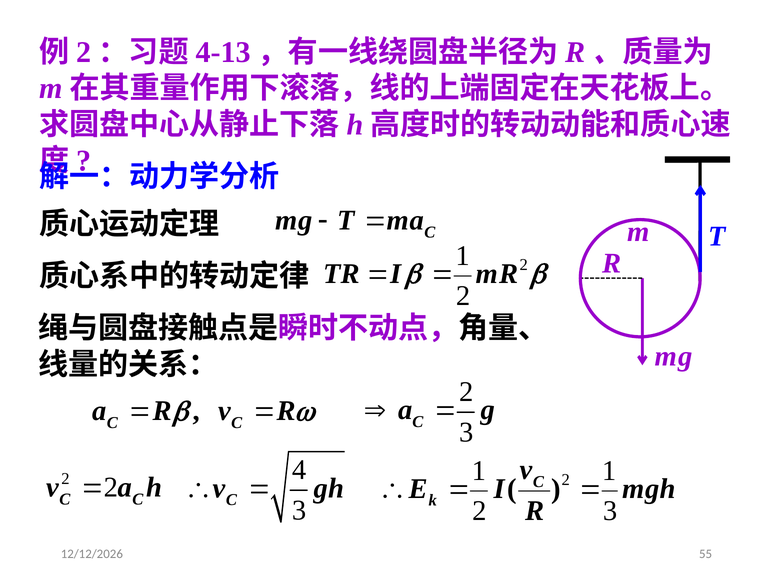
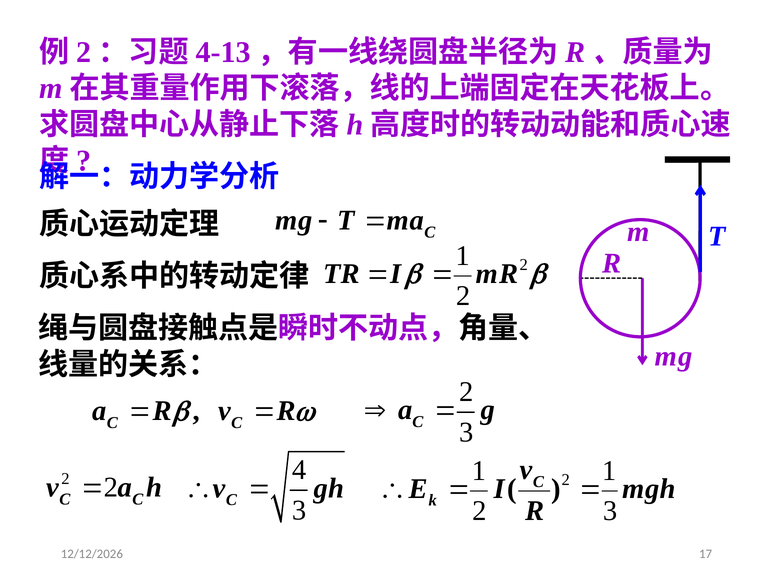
55: 55 -> 17
